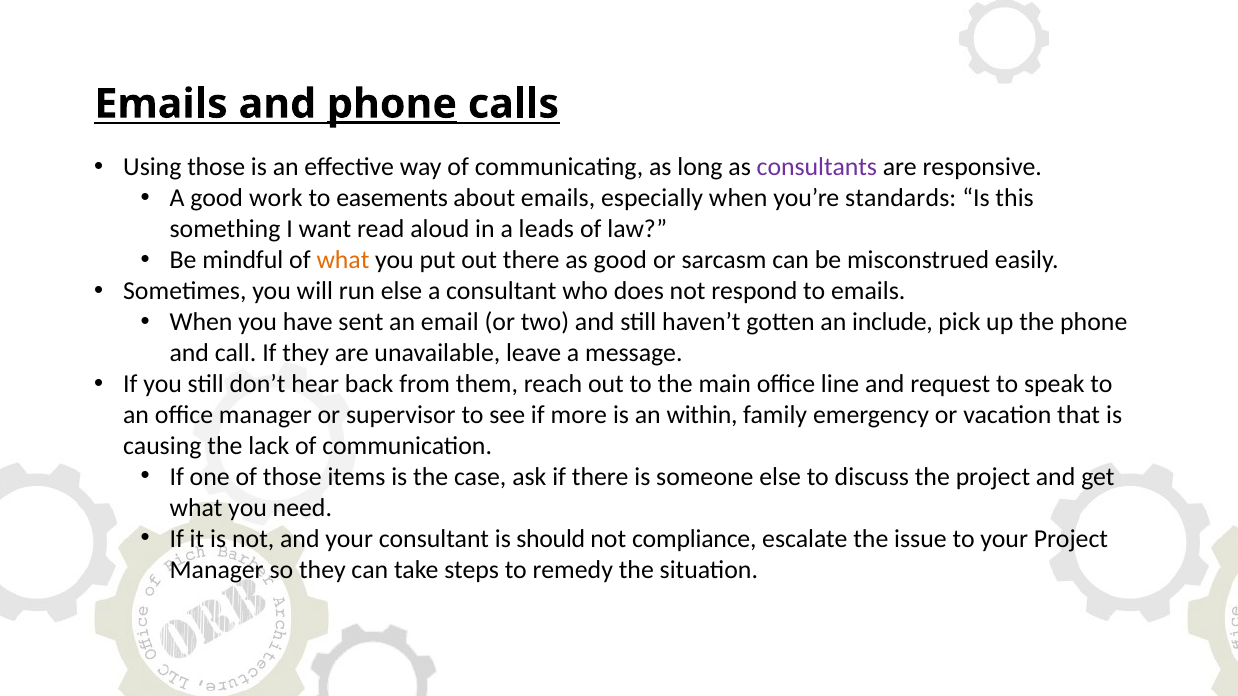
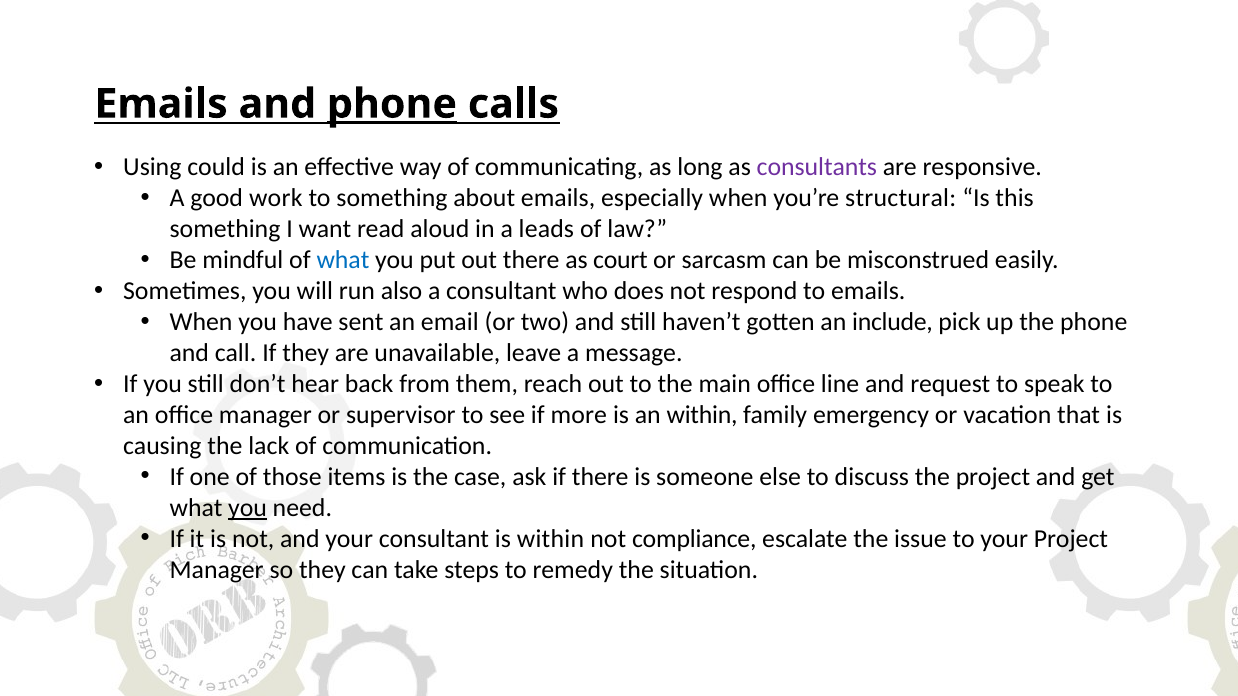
Using those: those -> could
to easements: easements -> something
standards: standards -> structural
what at (343, 260) colour: orange -> blue
as good: good -> court
run else: else -> also
you at (248, 508) underline: none -> present
is should: should -> within
